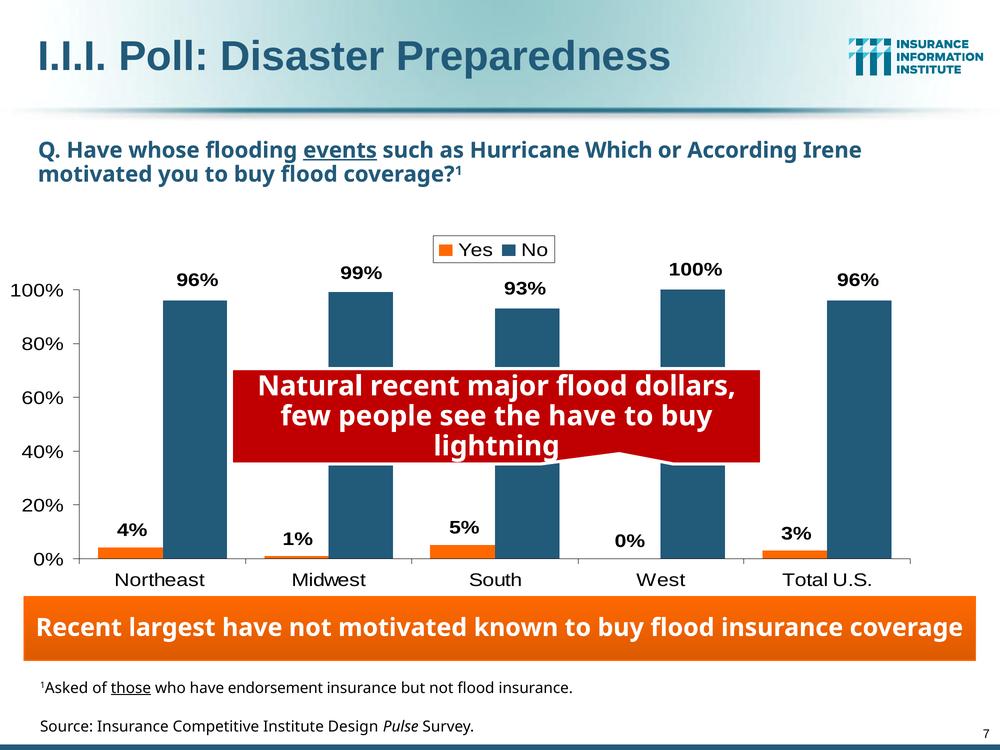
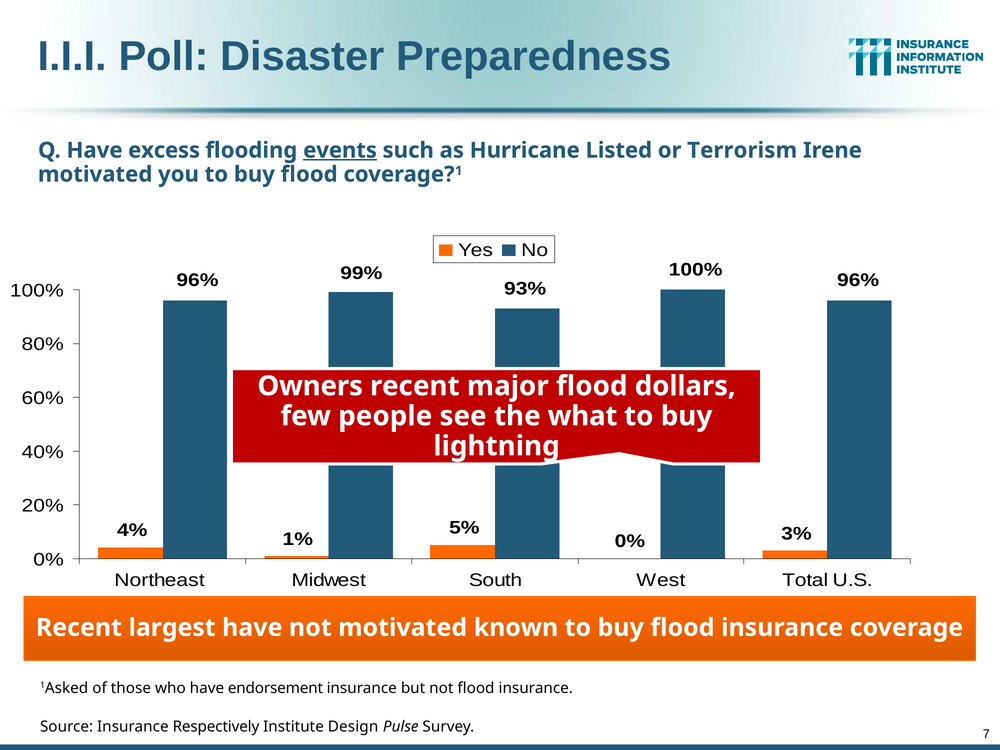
whose: whose -> excess
Which: Which -> Listed
According: According -> Terrorism
Natural: Natural -> Owners
the have: have -> what
those underline: present -> none
Competitive: Competitive -> Respectively
